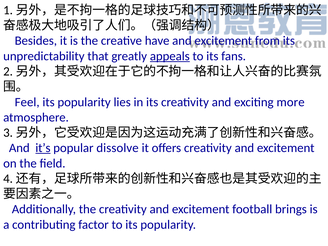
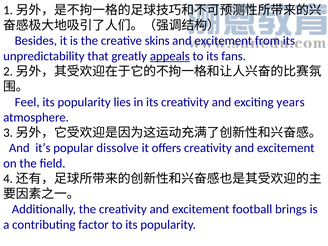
have: have -> skins
more: more -> years
it’s underline: present -> none
